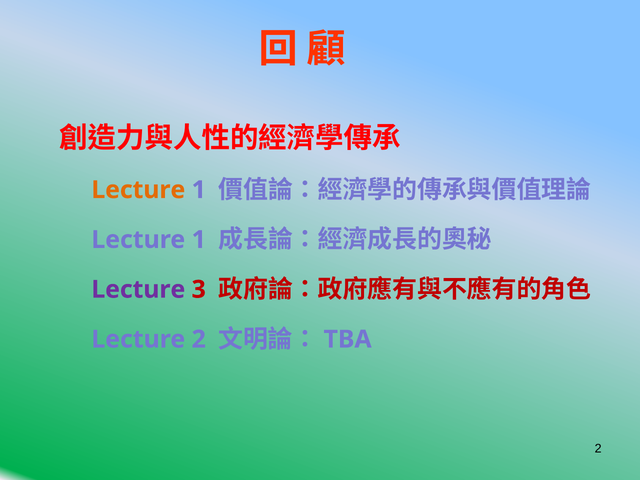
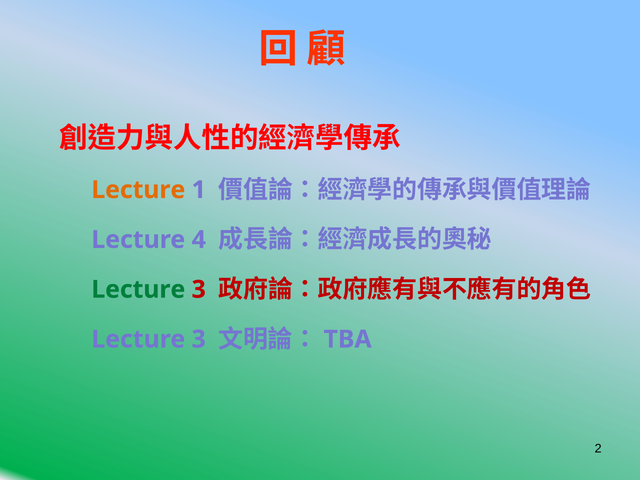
1 at (199, 240): 1 -> 4
Lecture at (138, 290) colour: purple -> green
2 at (199, 339): 2 -> 3
